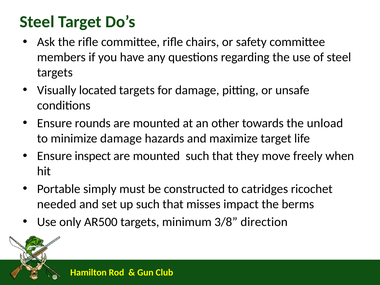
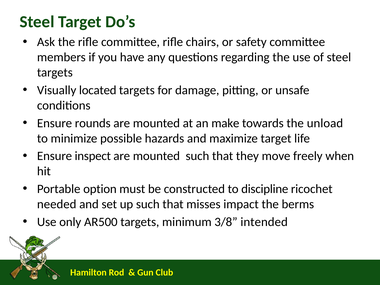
other: other -> make
minimize damage: damage -> possible
simply: simply -> option
catridges: catridges -> discipline
direction: direction -> intended
